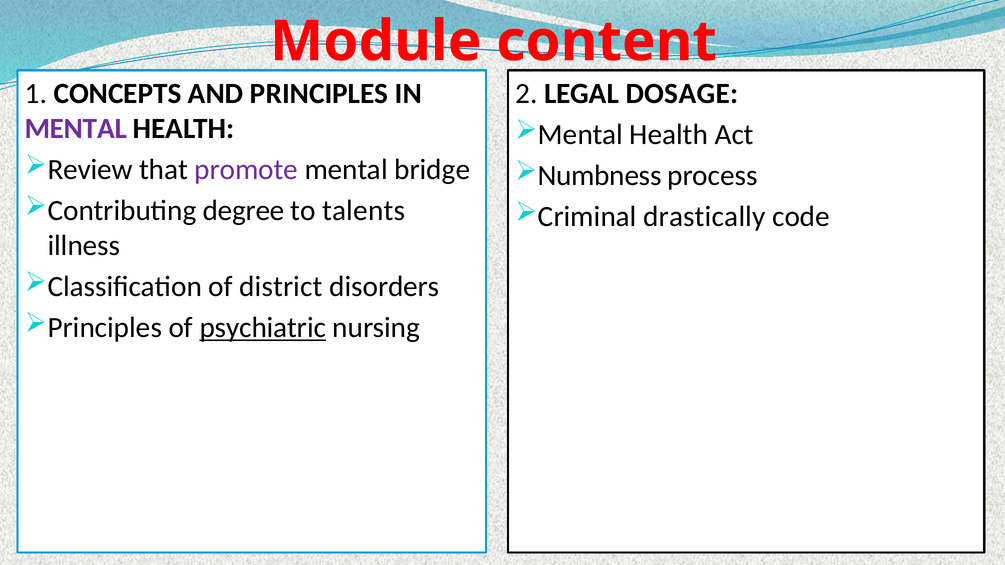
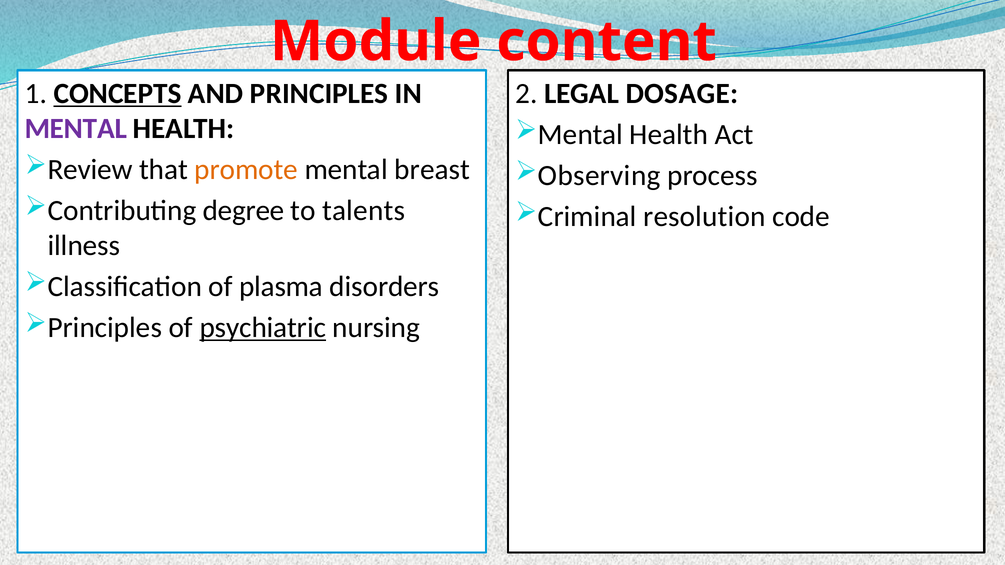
CONCEPTS underline: none -> present
promote colour: purple -> orange
bridge: bridge -> breast
Numbness: Numbness -> Observing
drastically: drastically -> resolution
district: district -> plasma
